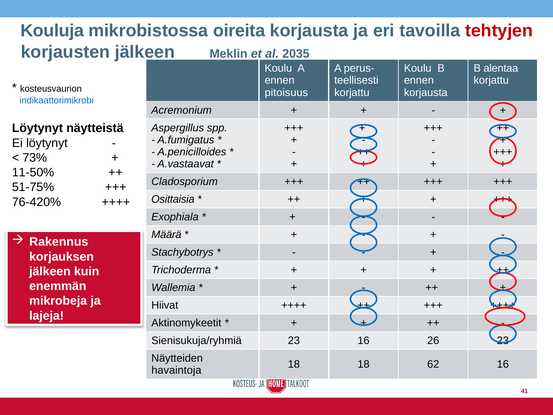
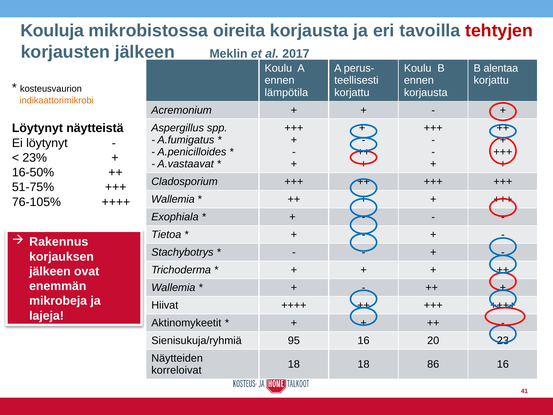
2035: 2035 -> 2017
pitoisuus: pitoisuus -> lämpötila
indikaattorimikrobi colour: blue -> orange
73%: 73% -> 23%
11-50%: 11-50% -> 16-50%
Osittaisia at (173, 199): Osittaisia -> Wallemia
76-420%: 76-420% -> 76-105%
Määrä: Määrä -> Tietoa
kuin: kuin -> ovat
Sienisukuja/ryhmiä 23: 23 -> 95
26: 26 -> 20
62: 62 -> 86
havaintoja: havaintoja -> korreloivat
